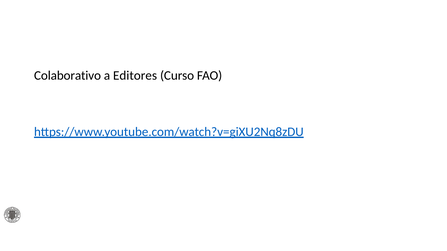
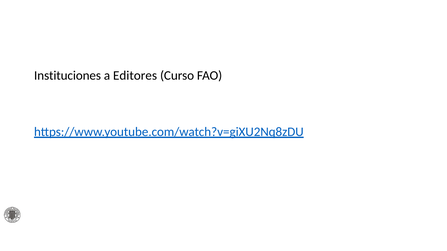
Colaborativo: Colaborativo -> Instituciones
